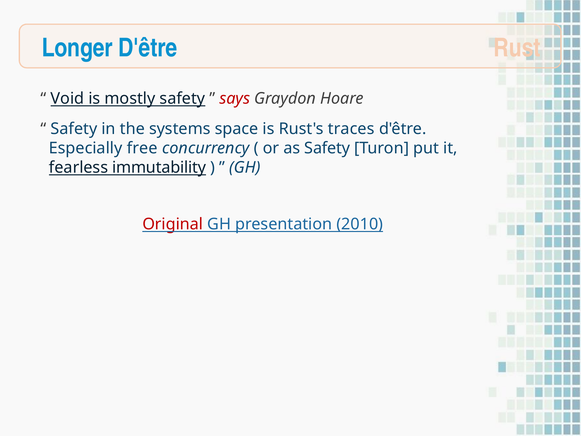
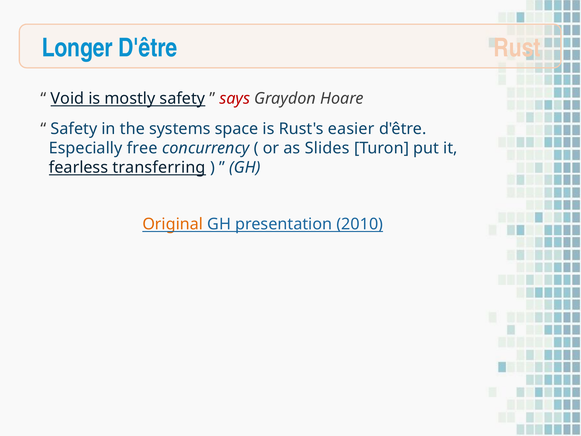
traces: traces -> easier
as Safety: Safety -> Slides
immutability: immutability -> transferring
Original colour: red -> orange
